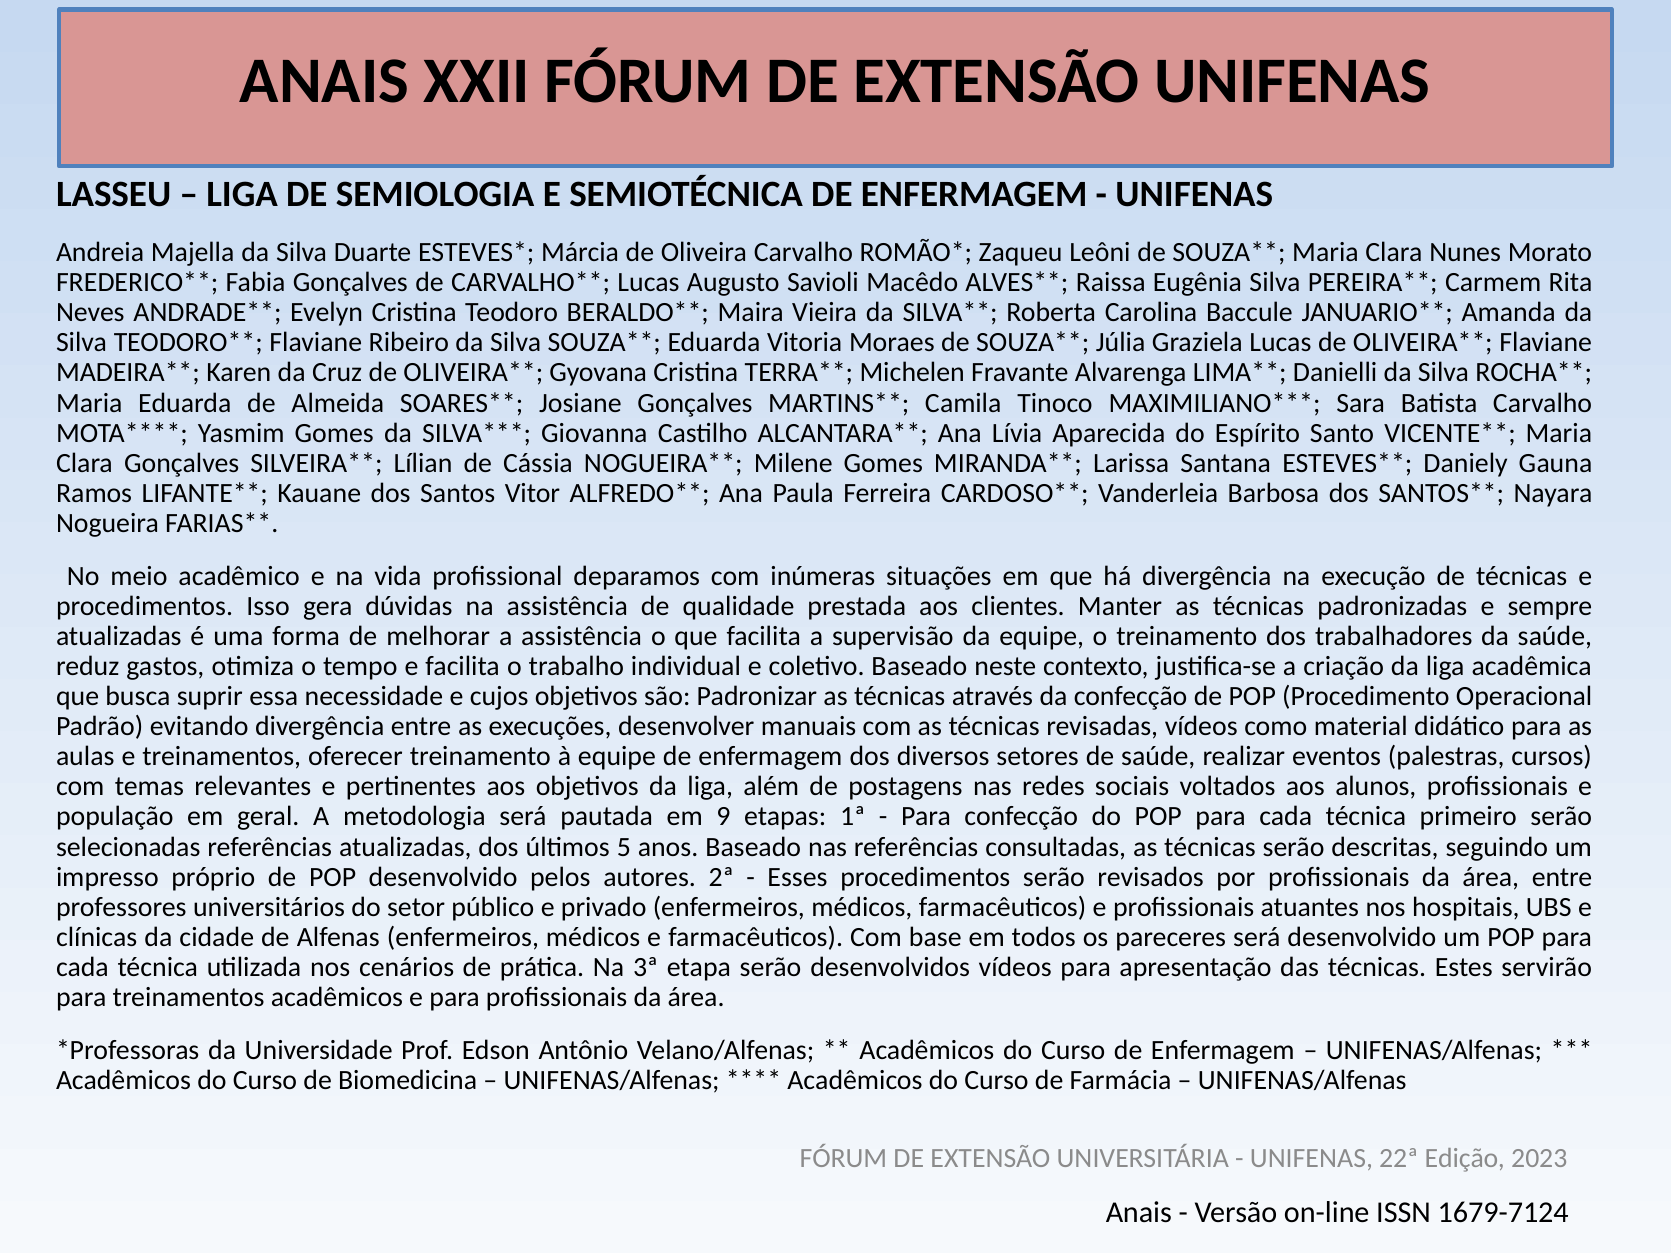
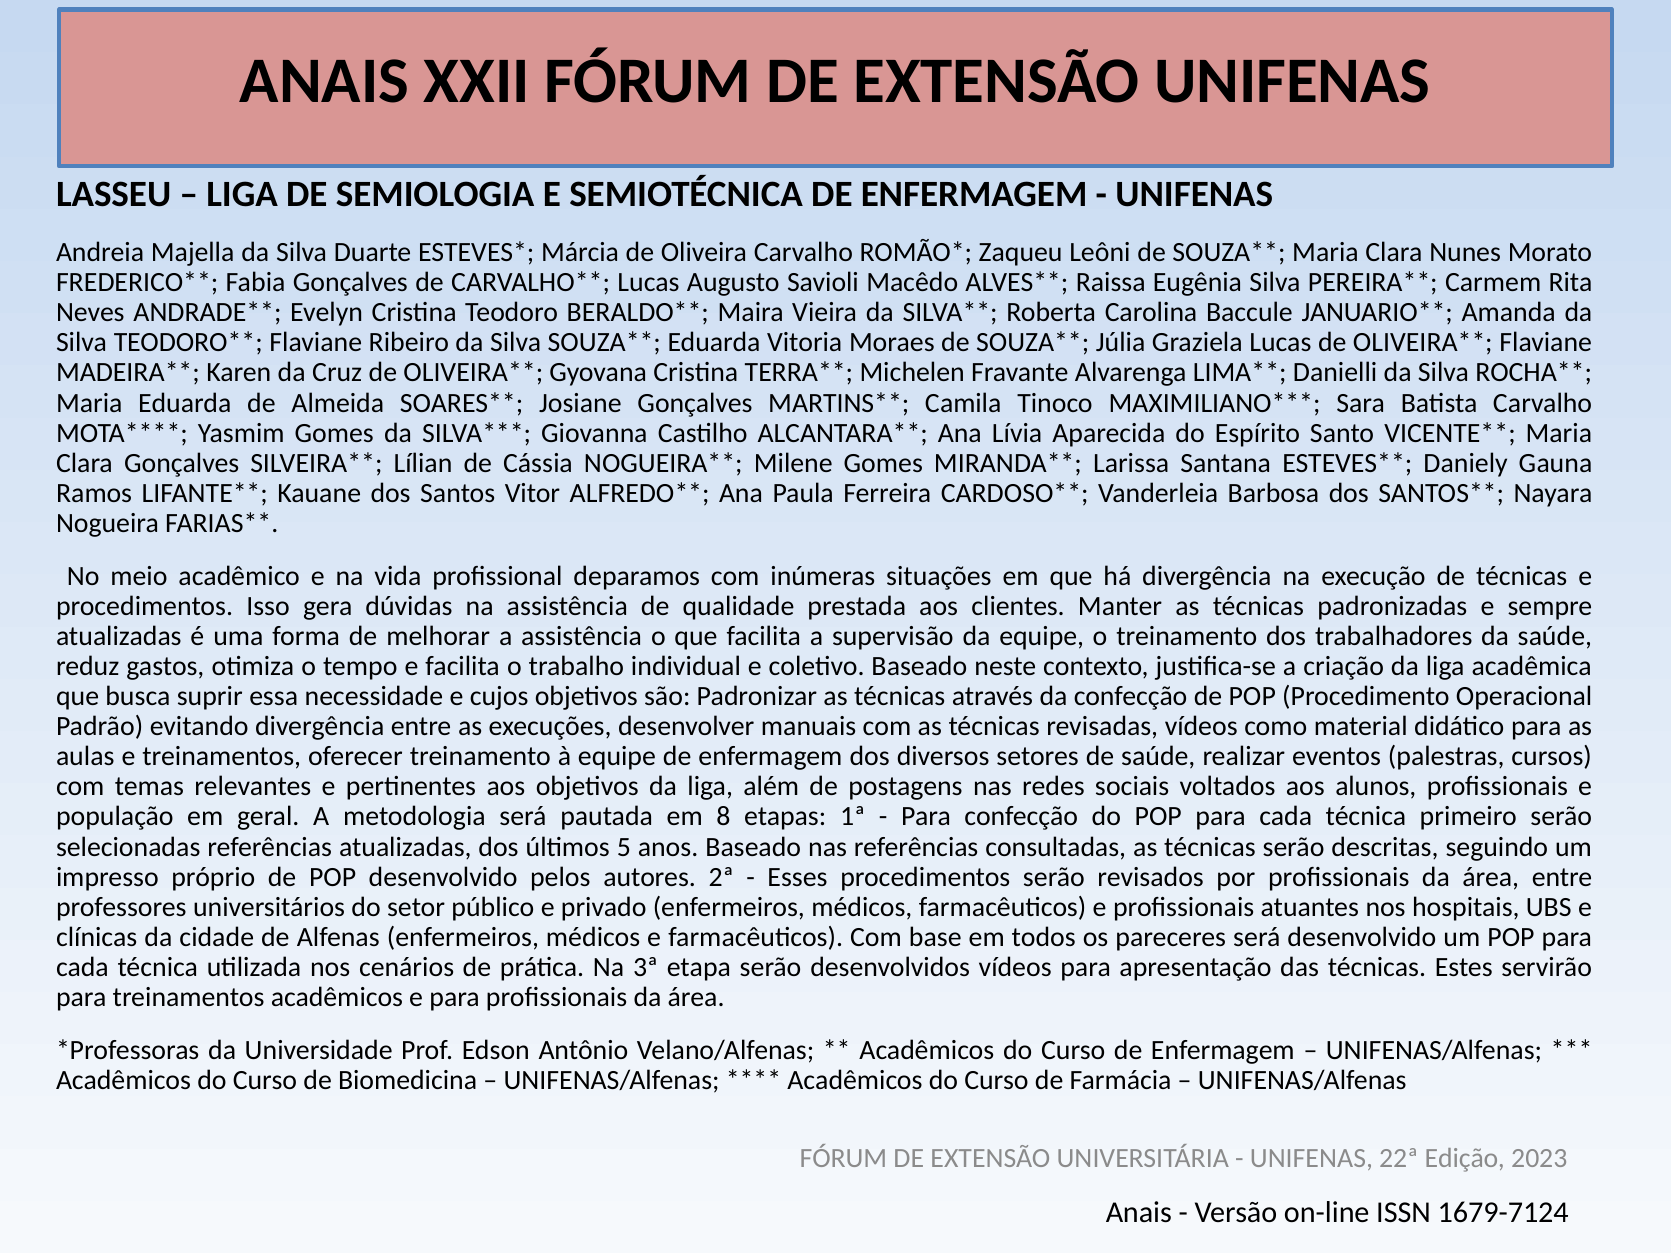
9: 9 -> 8
